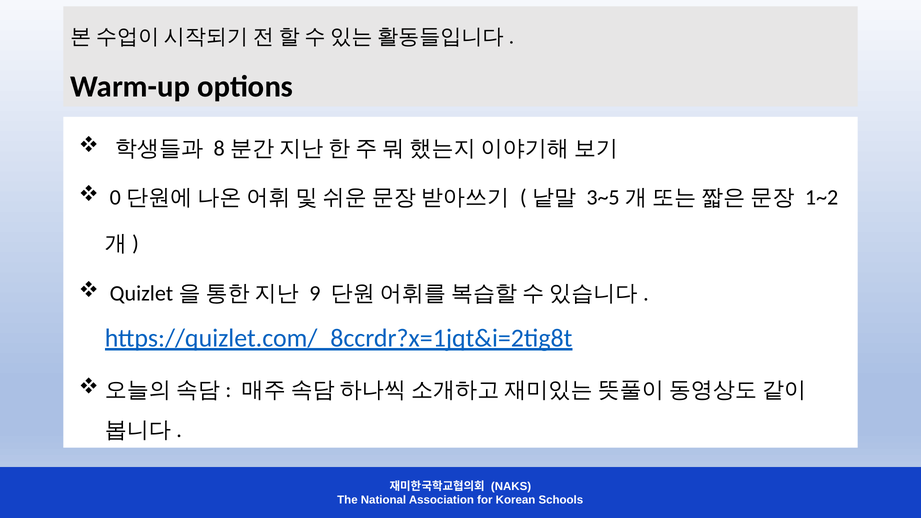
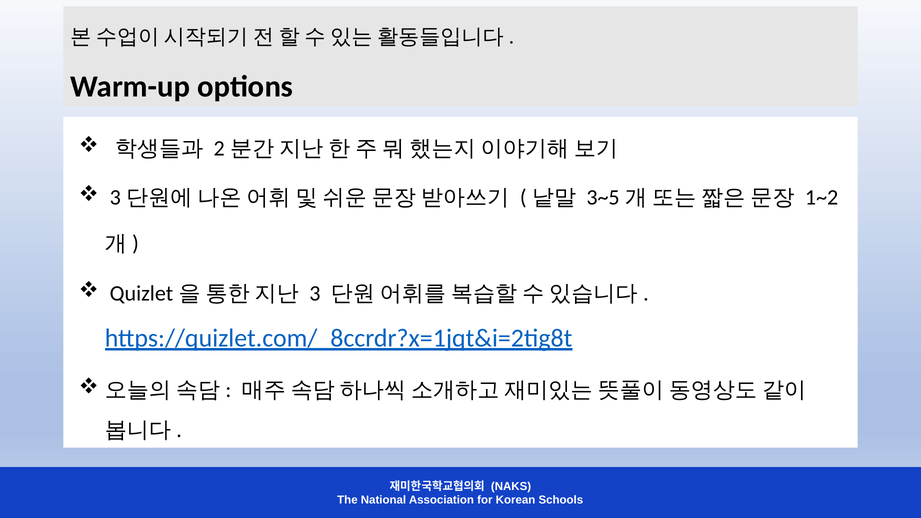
8: 8 -> 2
0 at (115, 198): 0 -> 3
9 at (315, 294): 9 -> 3
